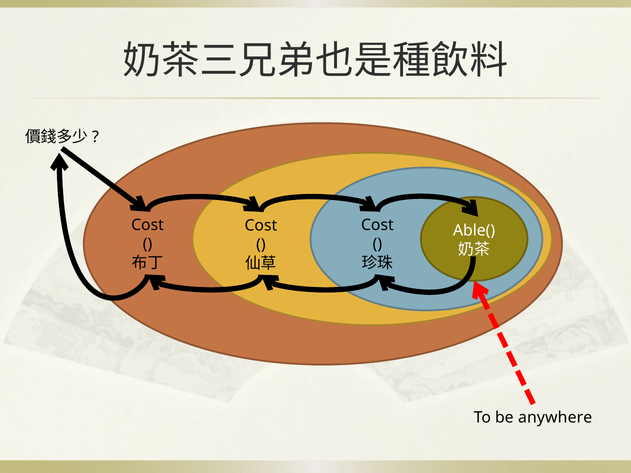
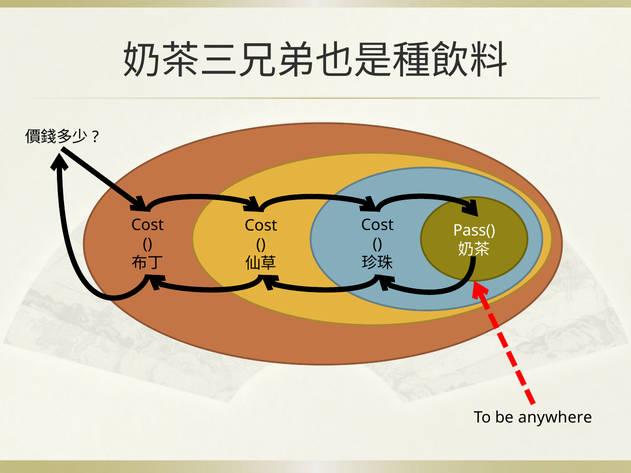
Able(: Able( -> Pass(
